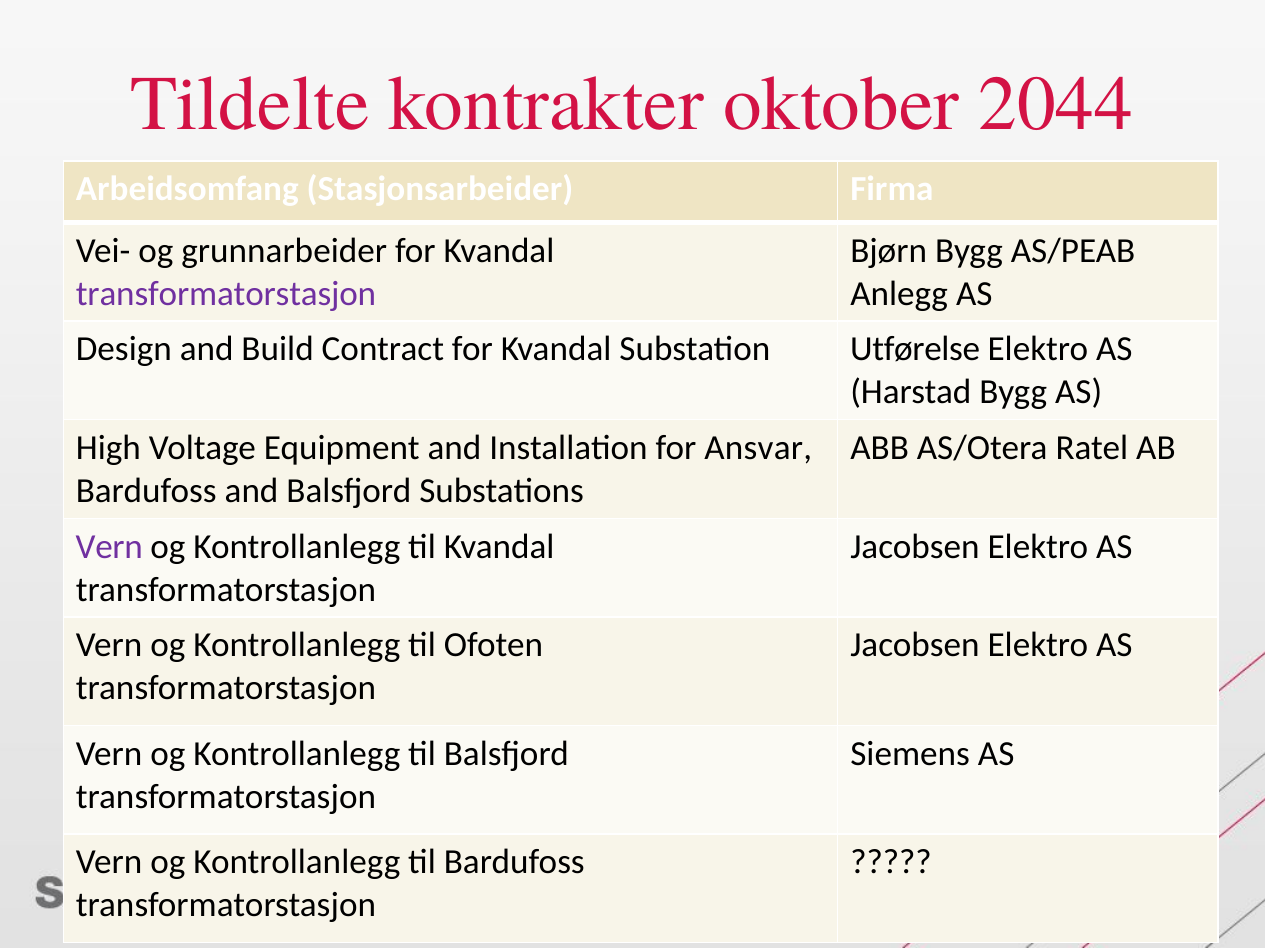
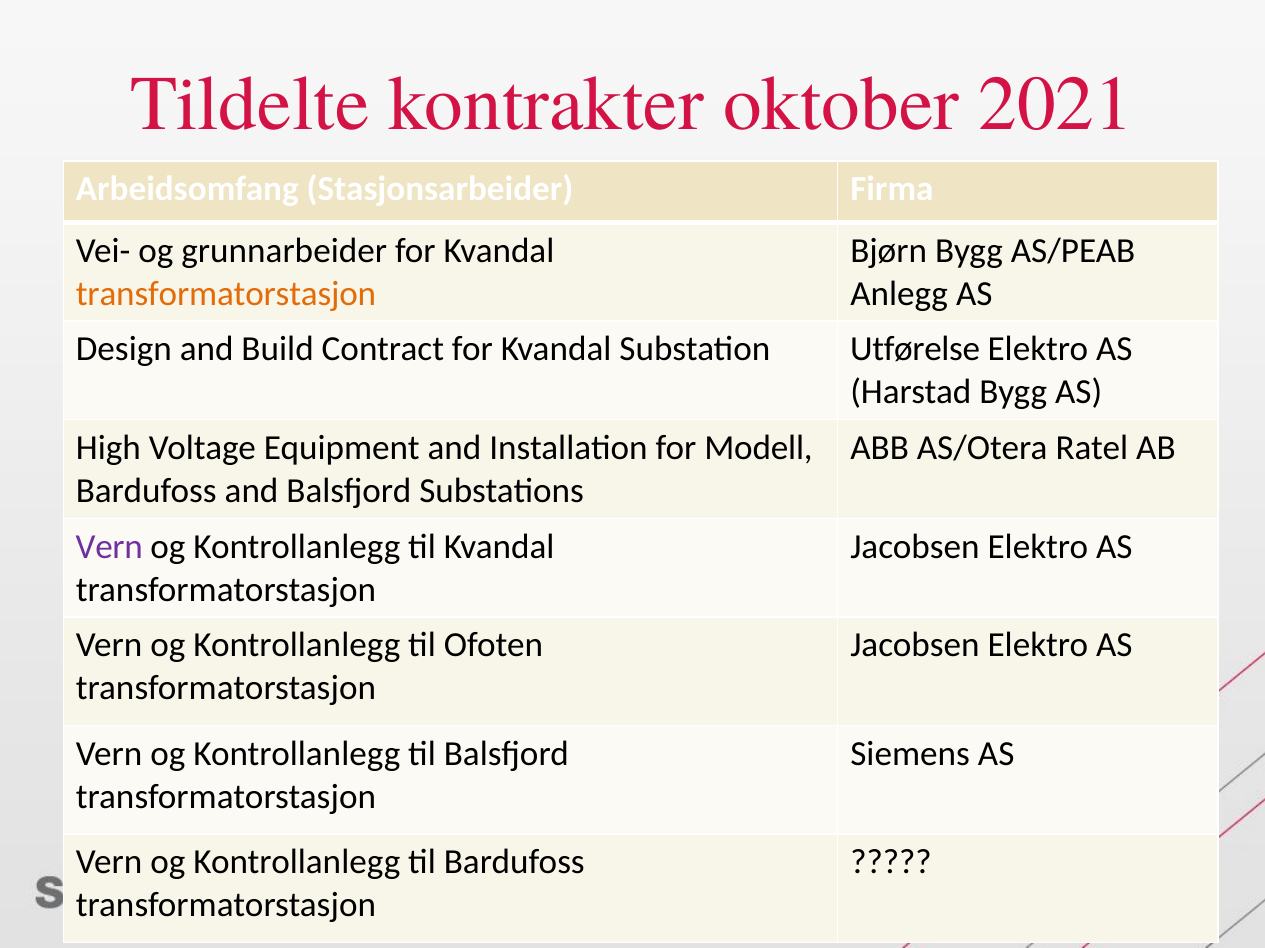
2044: 2044 -> 2021
transformatorstasjon at (226, 294) colour: purple -> orange
Ansvar: Ansvar -> Modell
